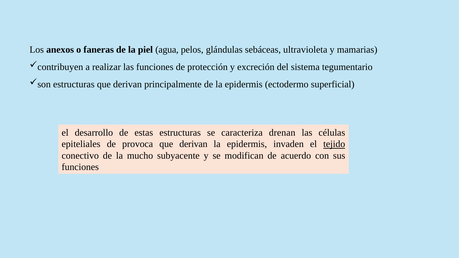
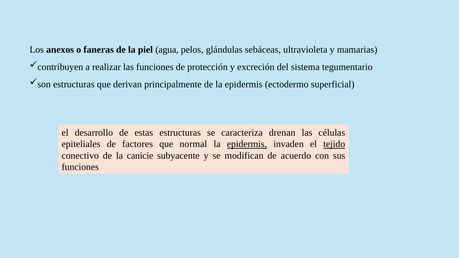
provoca: provoca -> factores
derivan at (193, 144): derivan -> normal
epidermis at (247, 144) underline: none -> present
mucho: mucho -> canicie
